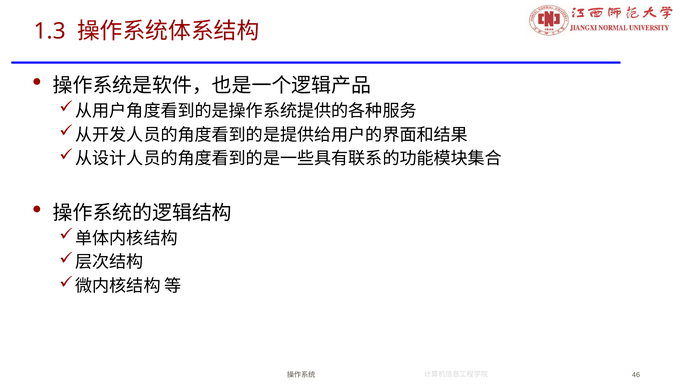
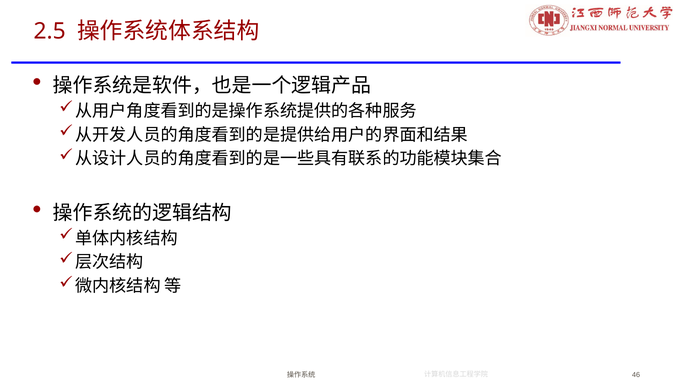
1.3: 1.3 -> 2.5
